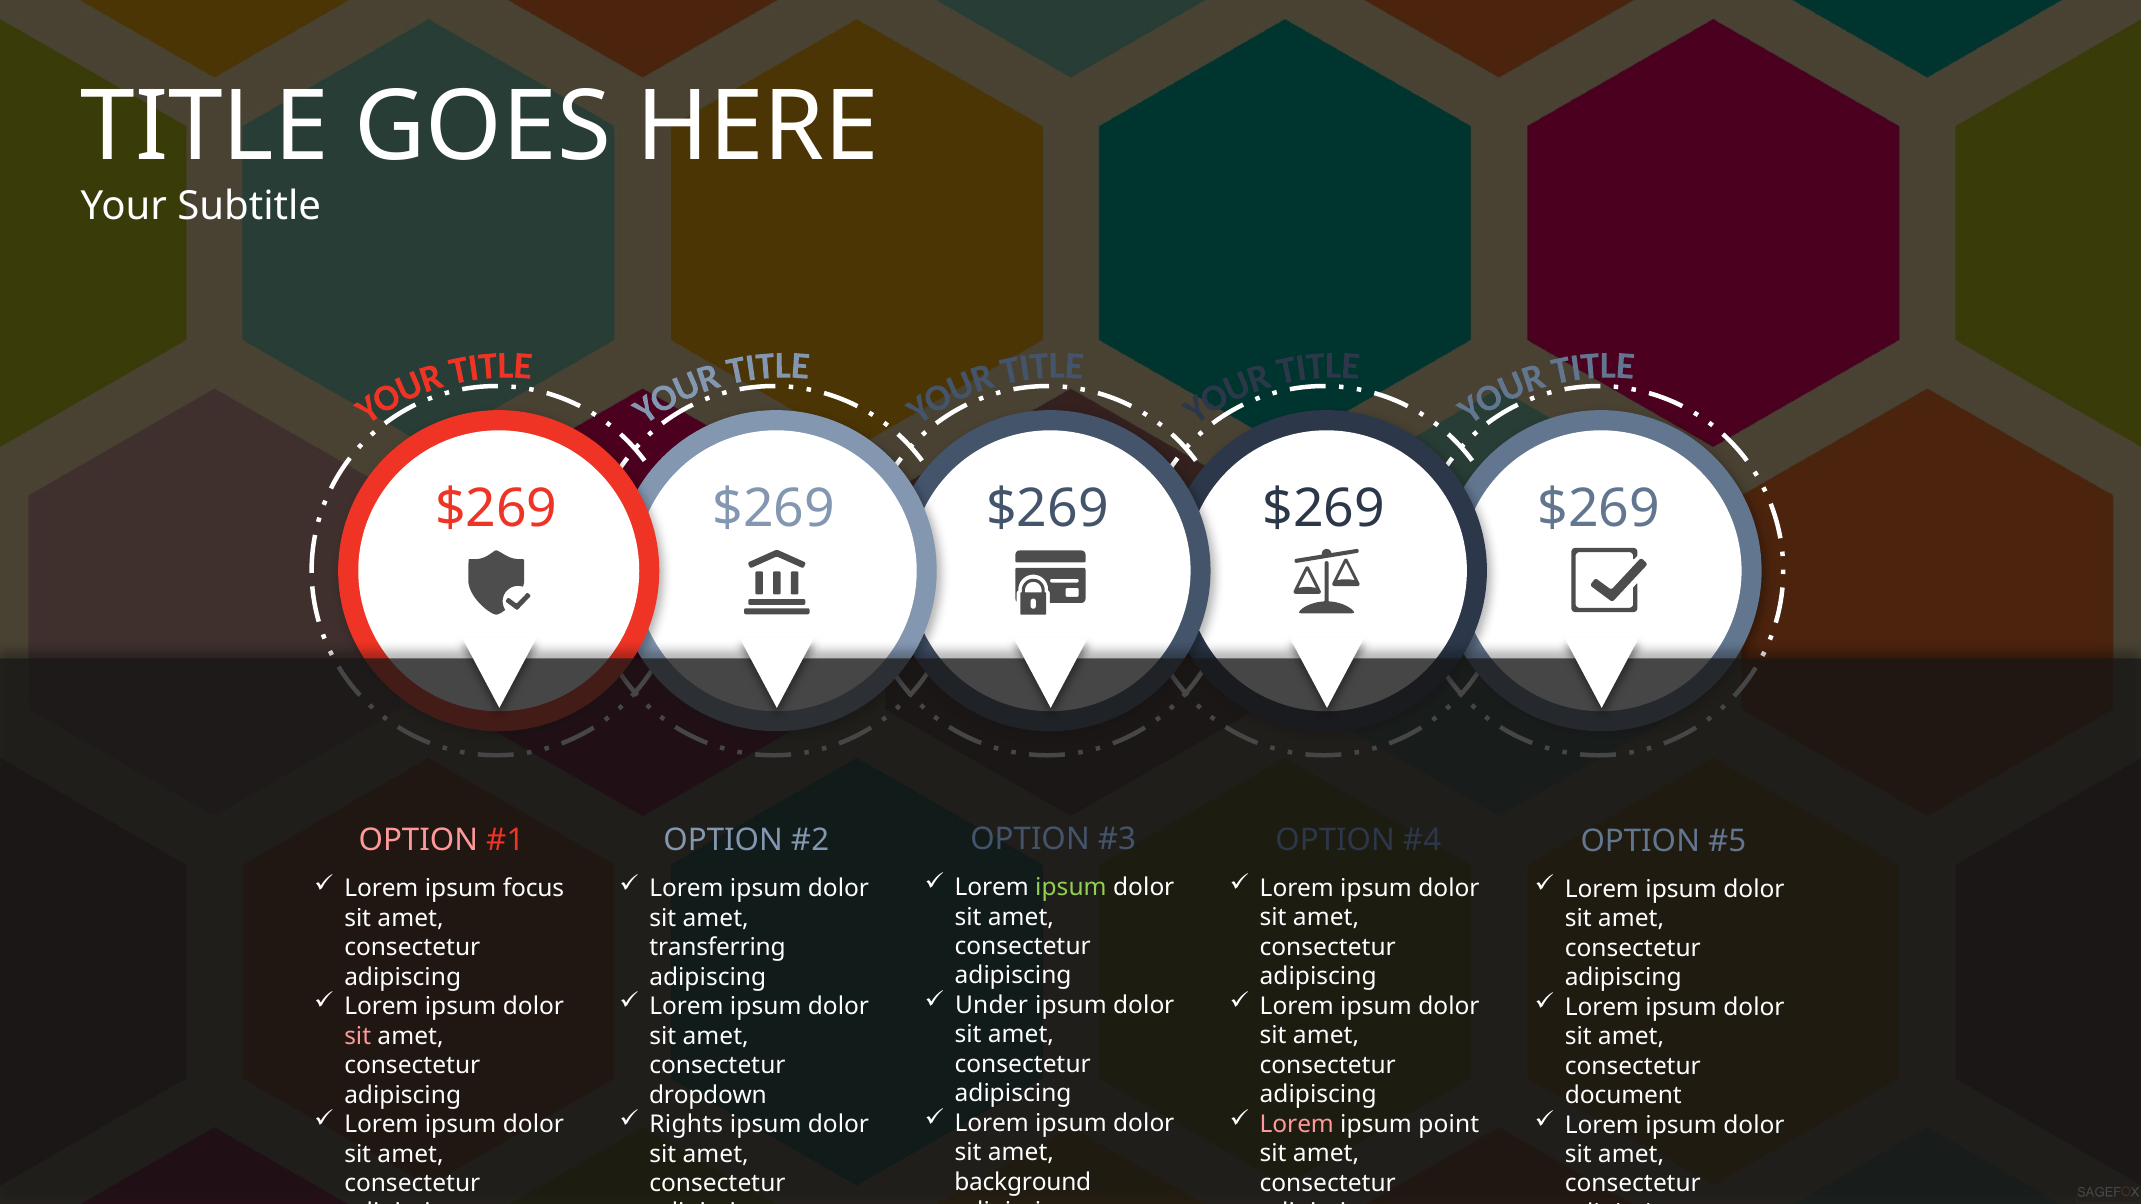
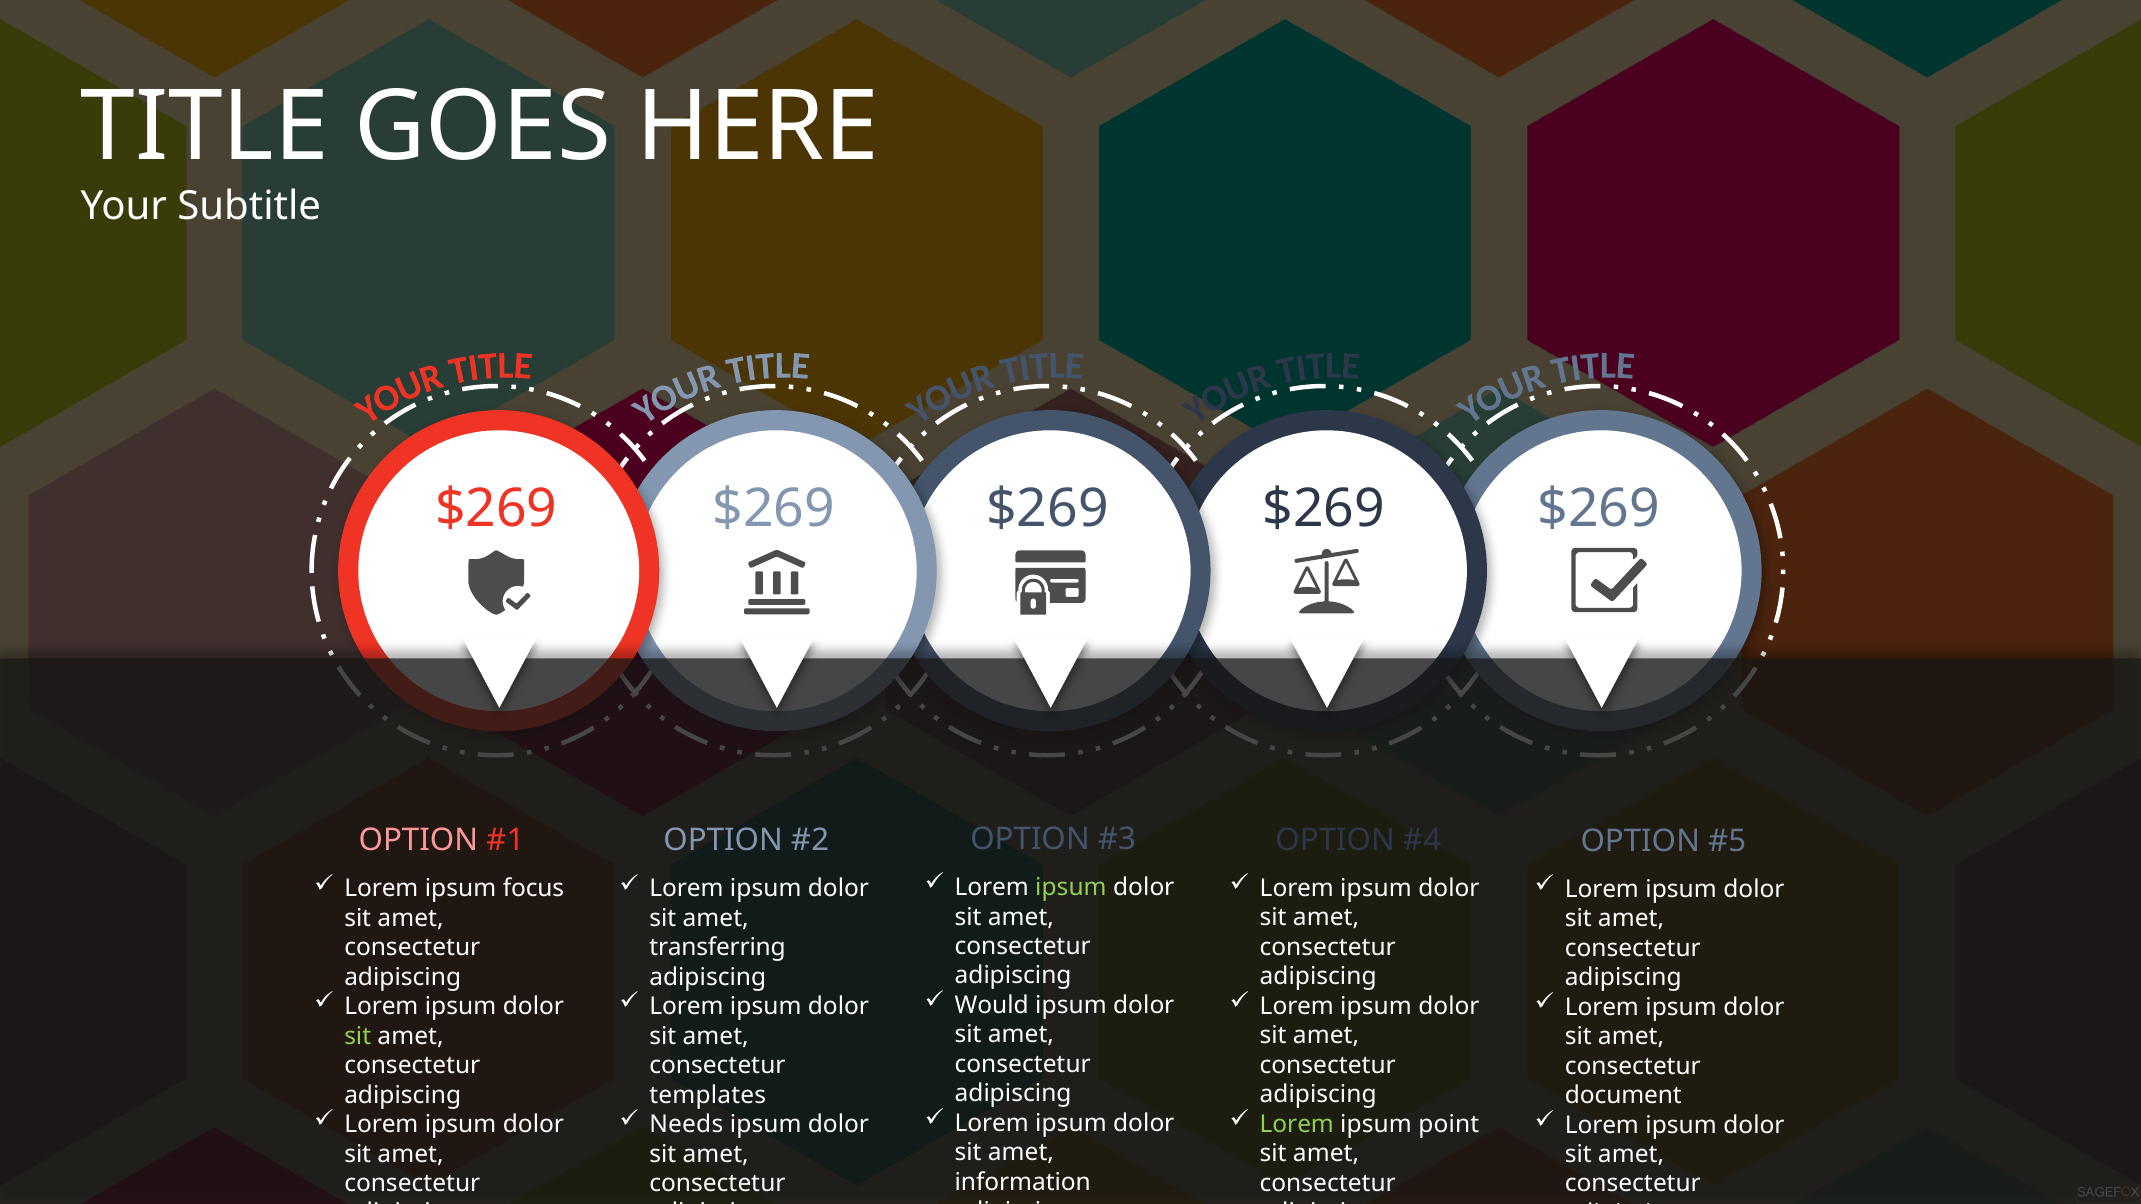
Under: Under -> Would
sit at (358, 1036) colour: pink -> light green
dropdown: dropdown -> templates
Lorem at (1297, 1124) colour: pink -> light green
Rights: Rights -> Needs
background: background -> information
